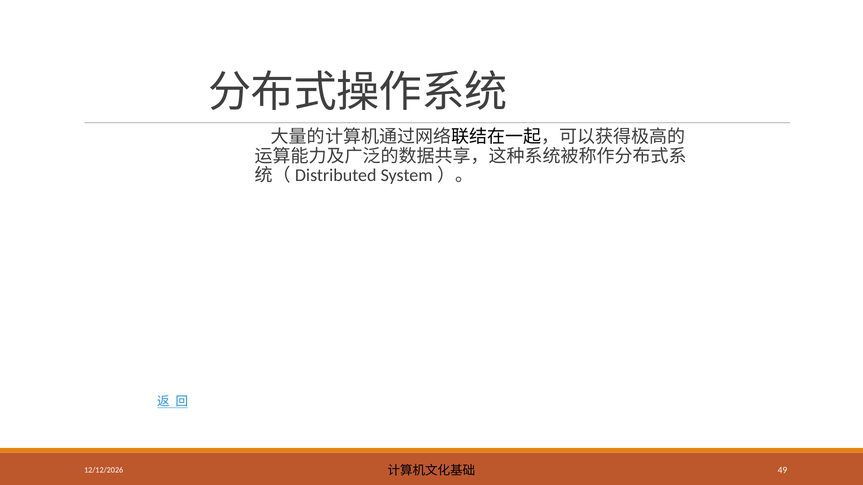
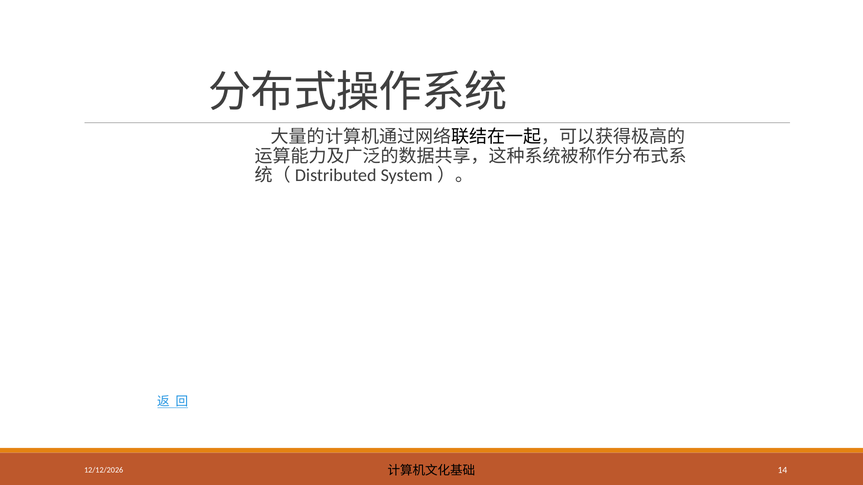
49: 49 -> 14
